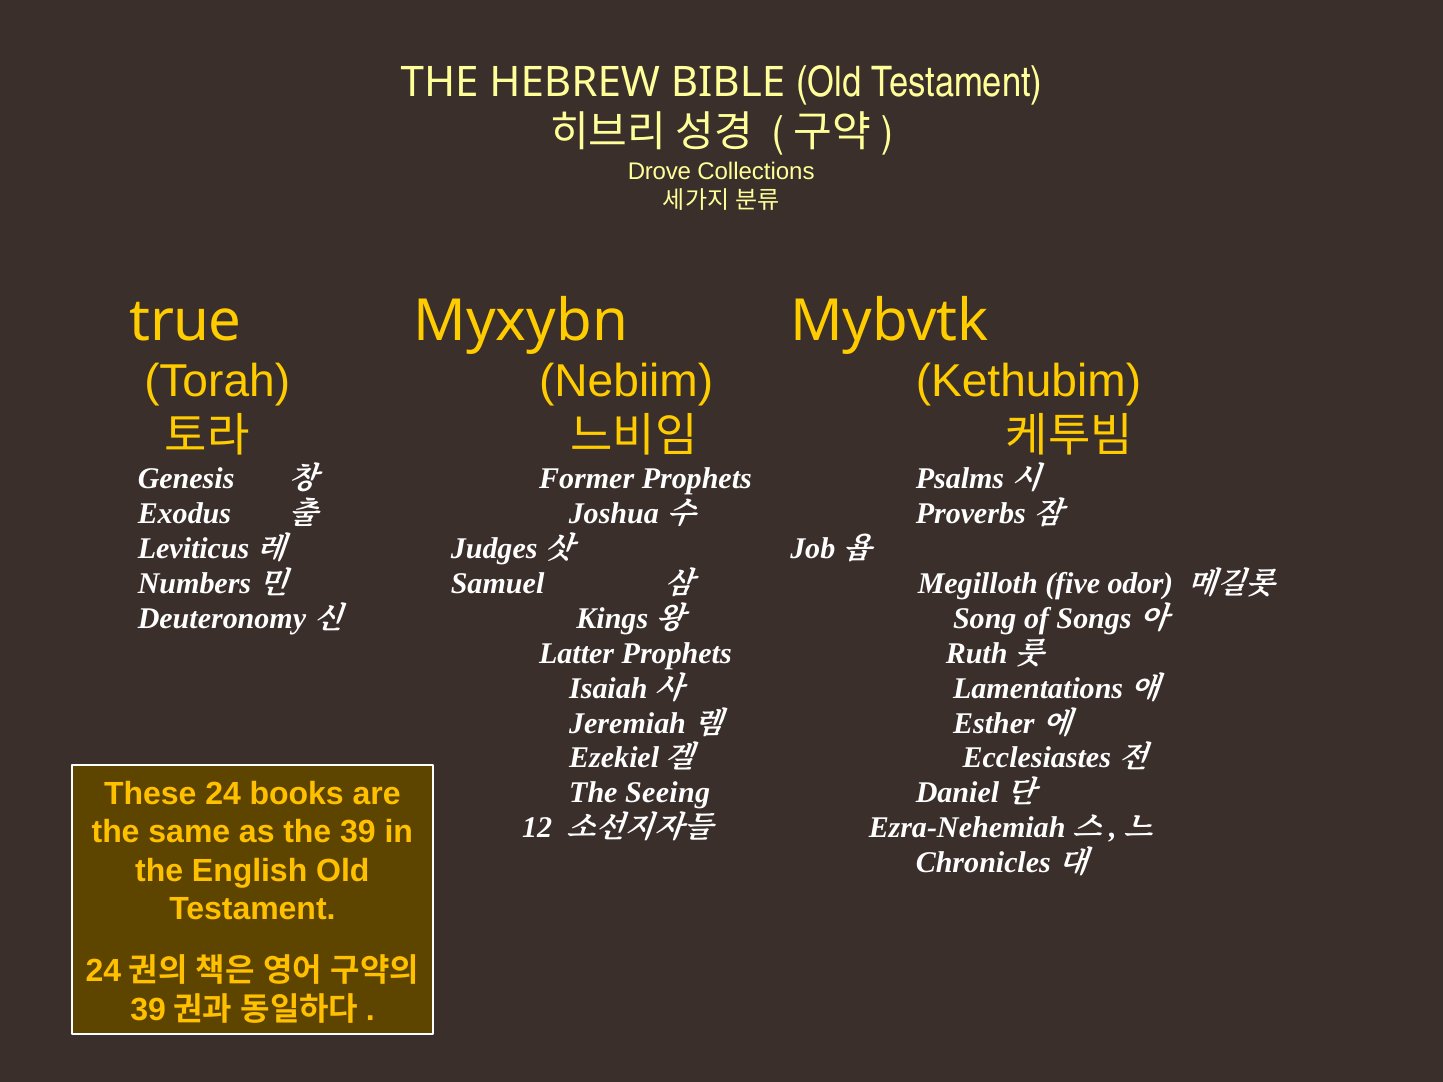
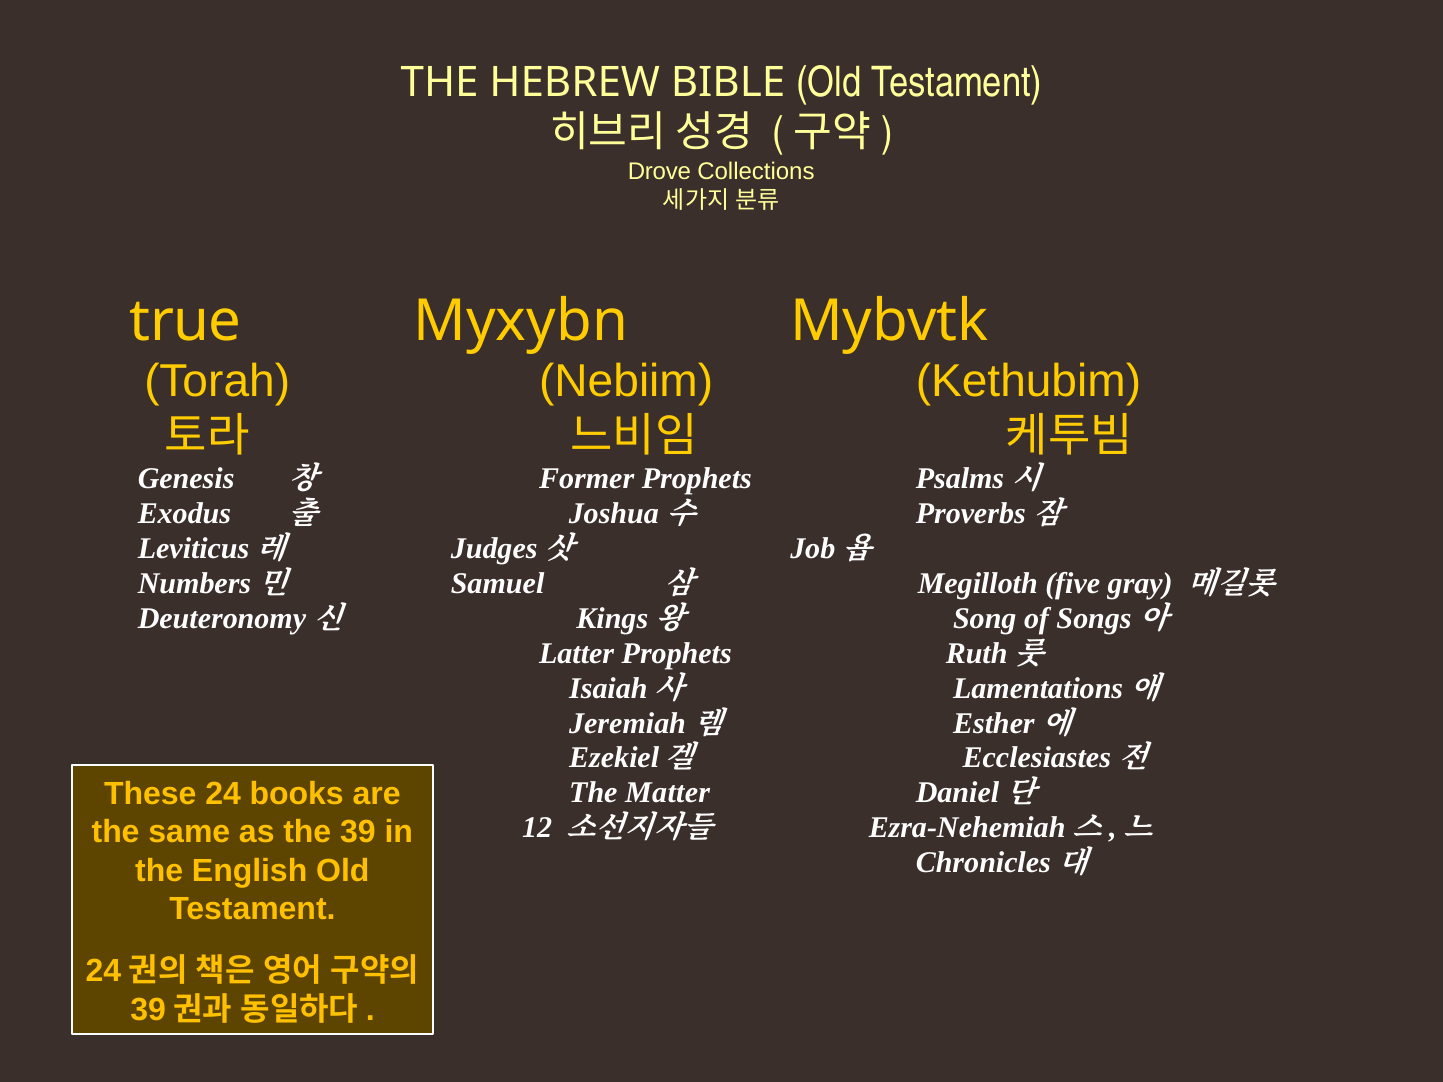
odor: odor -> gray
Seeing: Seeing -> Matter
